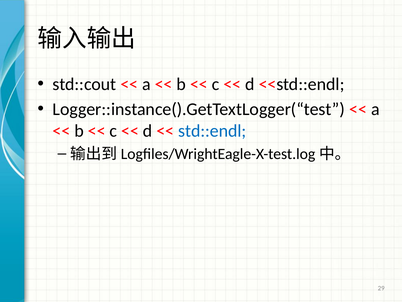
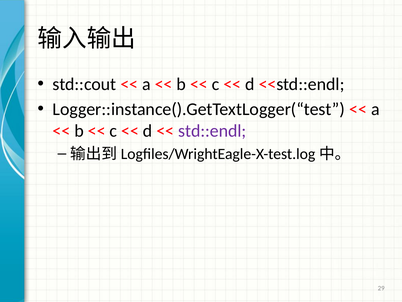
std::endl colour: blue -> purple
